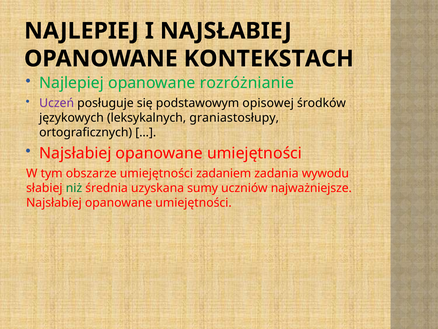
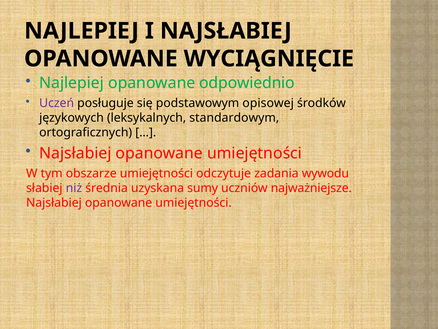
KONTEKSTACH: KONTEKSTACH -> WYCIĄGNIĘCIE
rozróżnianie: rozróżnianie -> odpowiednio
graniastosłupy: graniastosłupy -> standardowym
zadaniem: zadaniem -> odczytuje
niż colour: green -> purple
